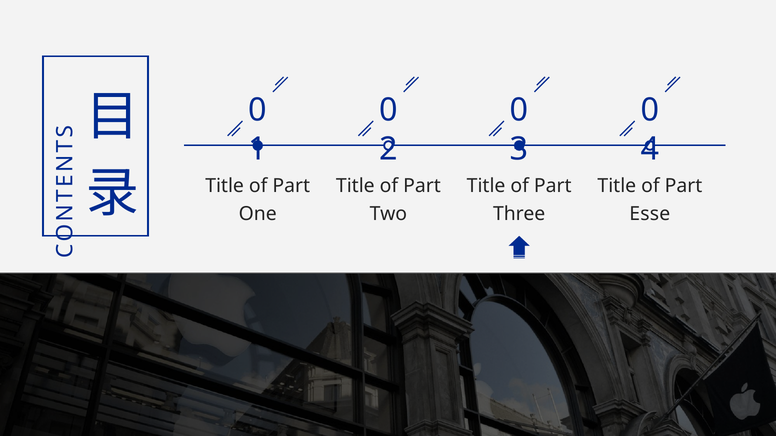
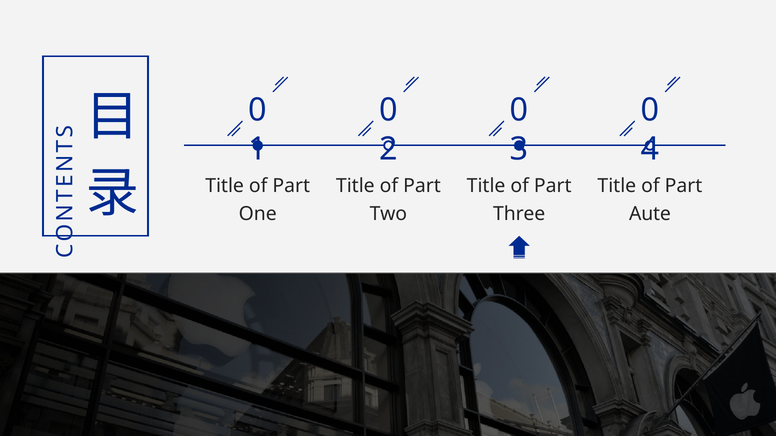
Esse: Esse -> Aute
